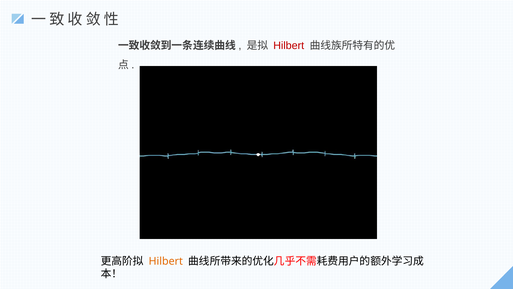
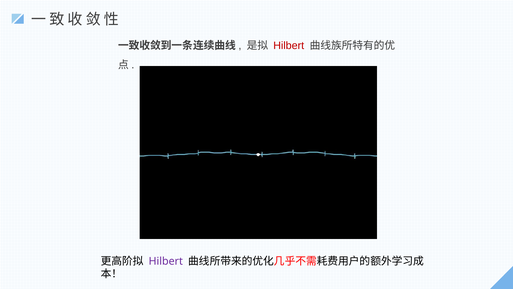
Hilbert at (166, 261) colour: orange -> purple
